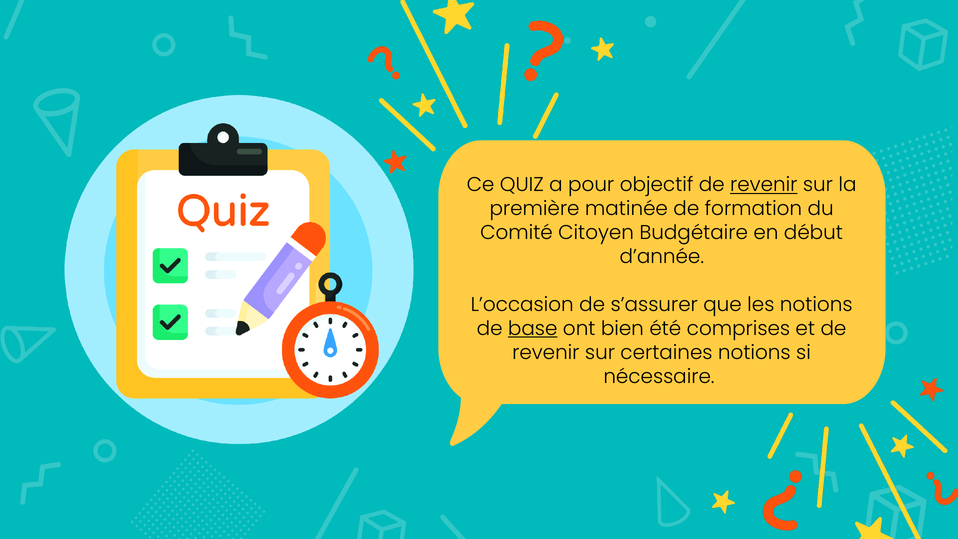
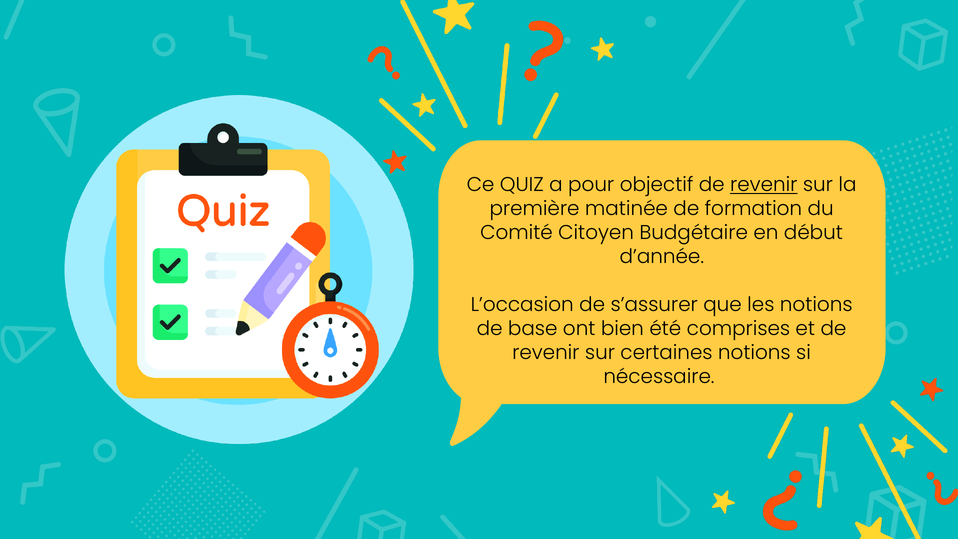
base underline: present -> none
